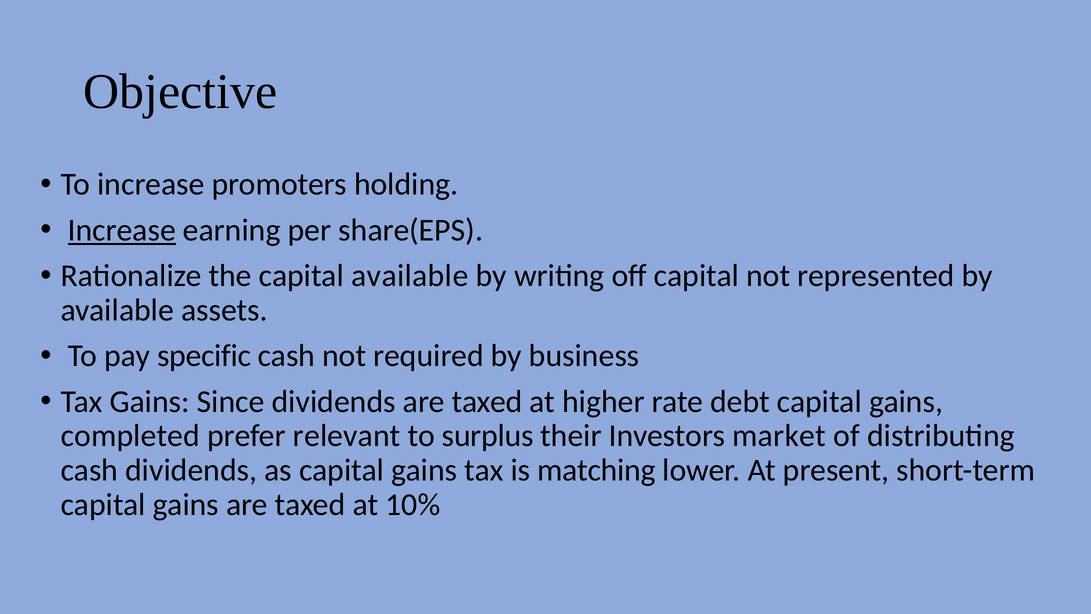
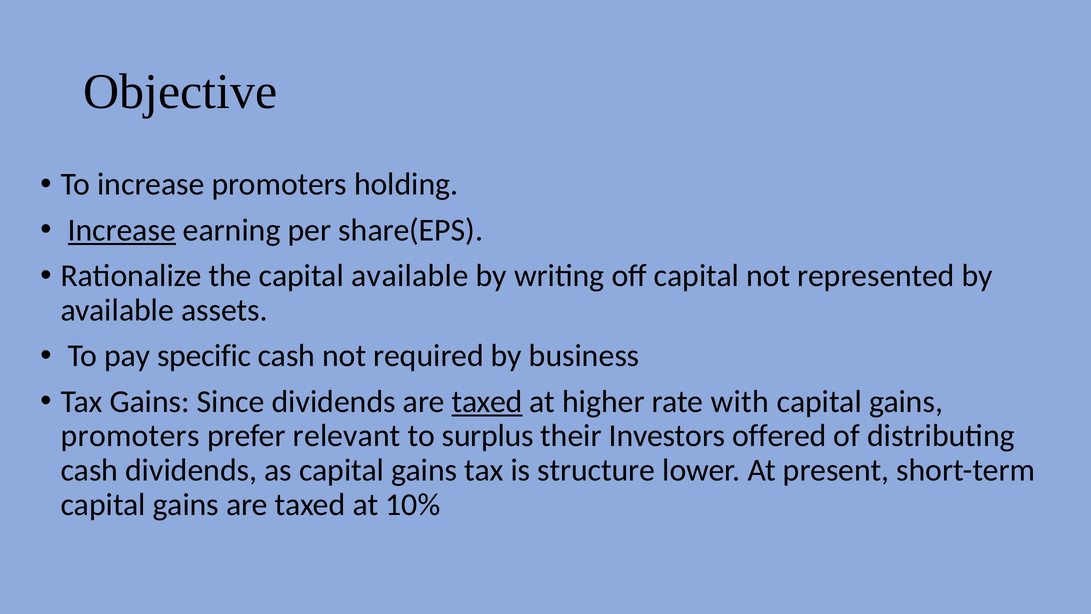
taxed at (487, 401) underline: none -> present
debt: debt -> with
completed at (130, 436): completed -> promoters
market: market -> offered
matching: matching -> structure
